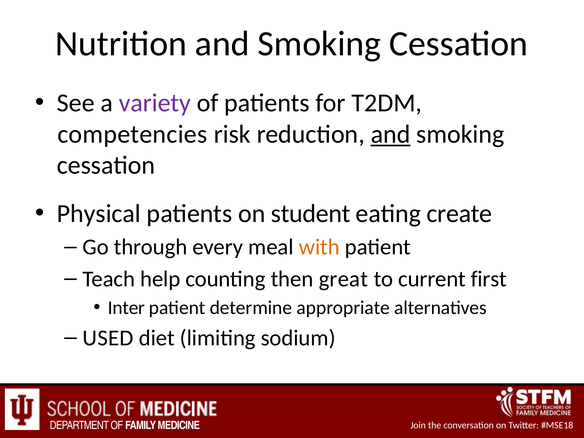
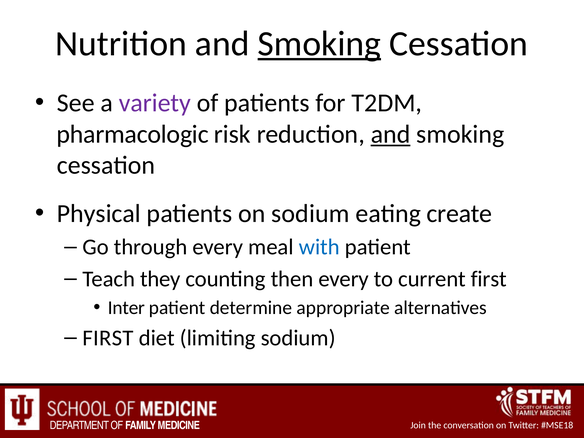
Smoking at (319, 44) underline: none -> present
competencies: competencies -> pharmacologic
on student: student -> sodium
with colour: orange -> blue
help: help -> they
then great: great -> every
USED at (108, 338): USED -> FIRST
